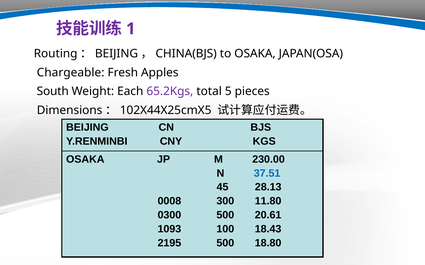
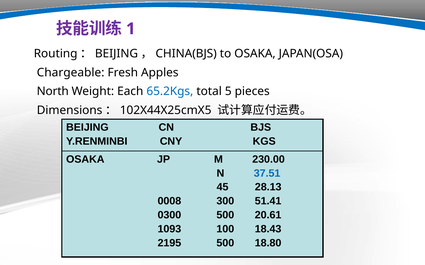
South: South -> North
65.2Kgs colour: purple -> blue
11.80: 11.80 -> 51.41
